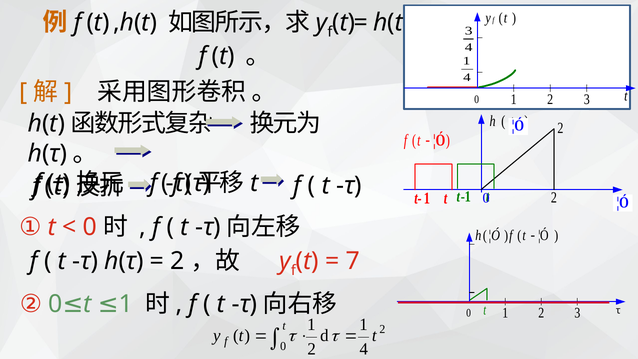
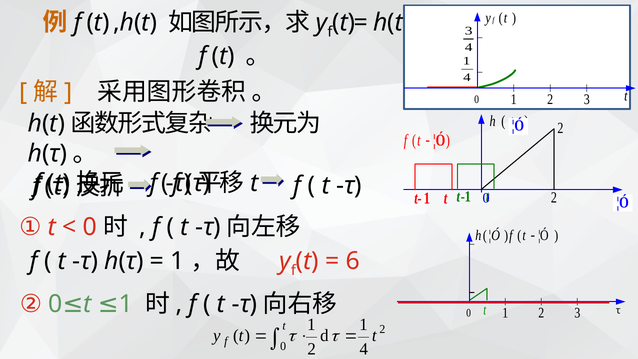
2 at (178, 261): 2 -> 1
7: 7 -> 6
